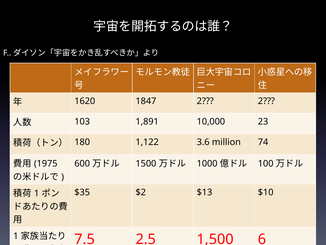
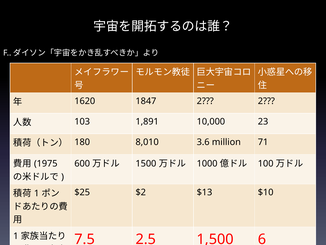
1,122: 1,122 -> 8,010
74: 74 -> 71
$35: $35 -> $25
